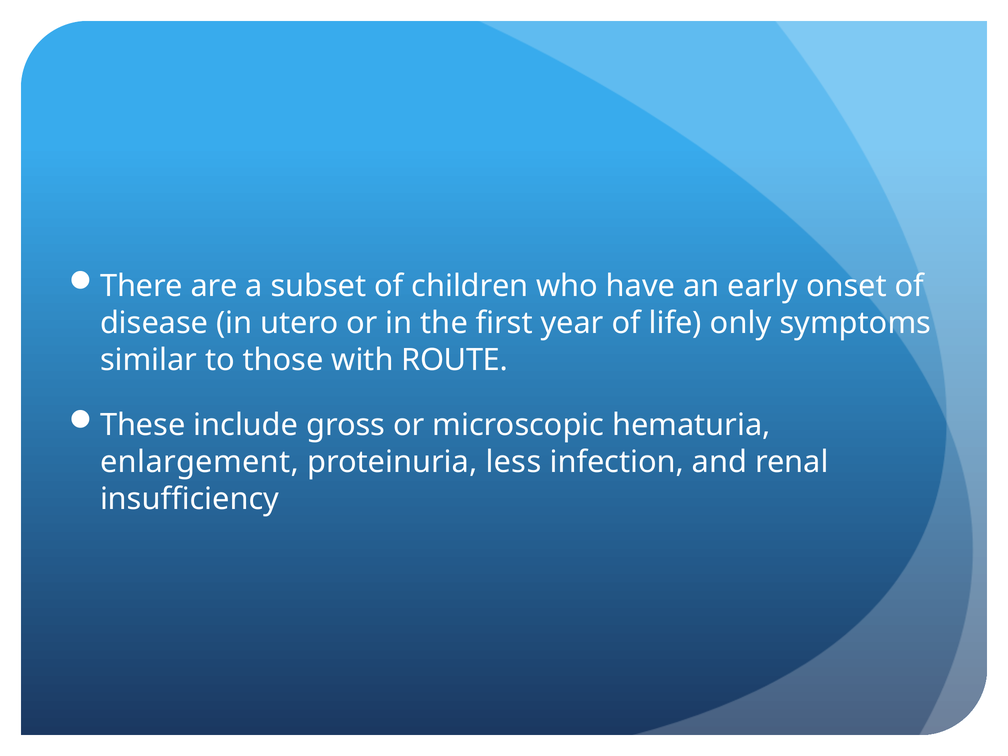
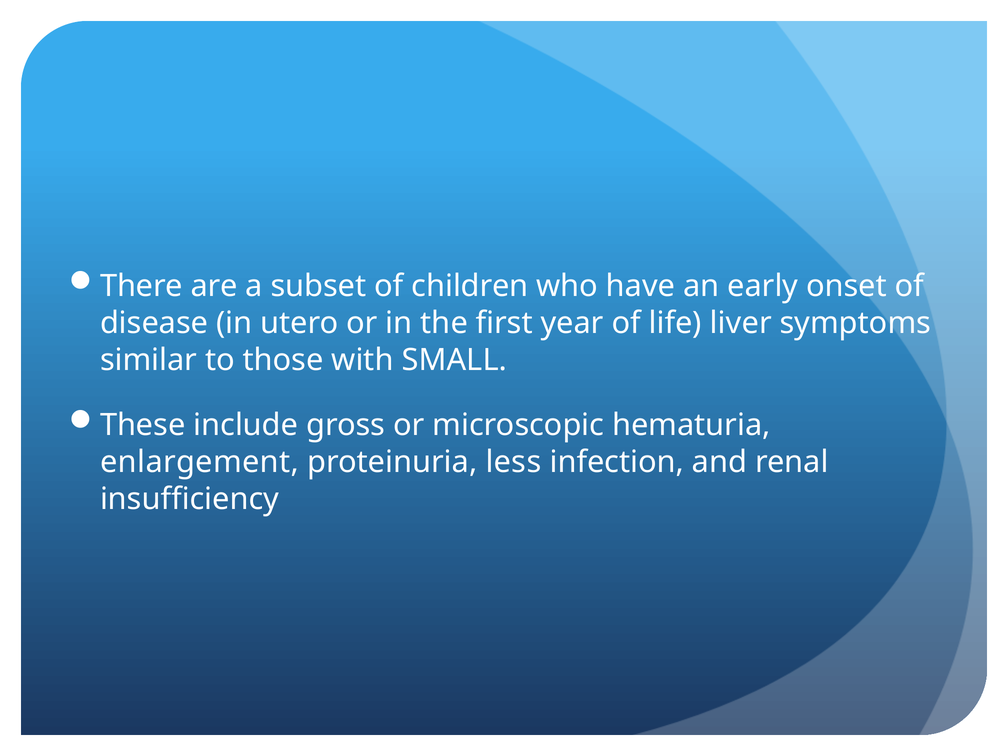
only: only -> liver
ROUTE: ROUTE -> SMALL
